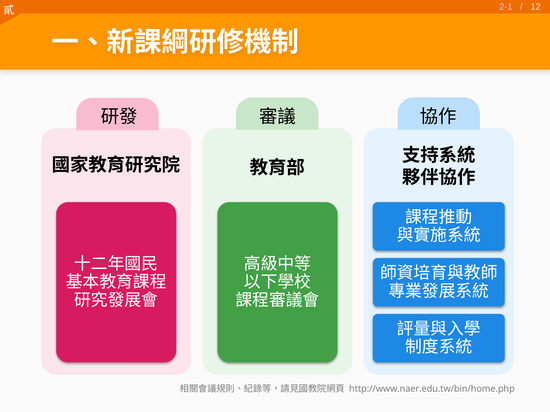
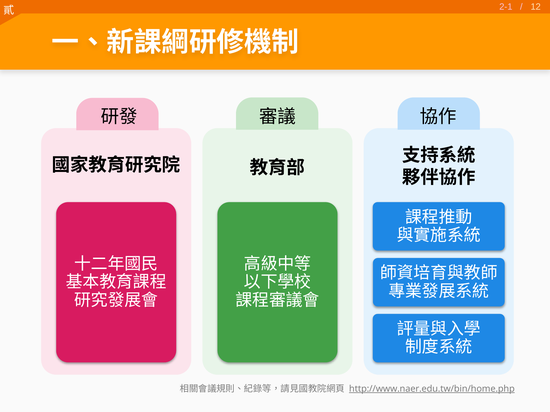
http://www.naer.edu.tw/bin/home.php underline: none -> present
